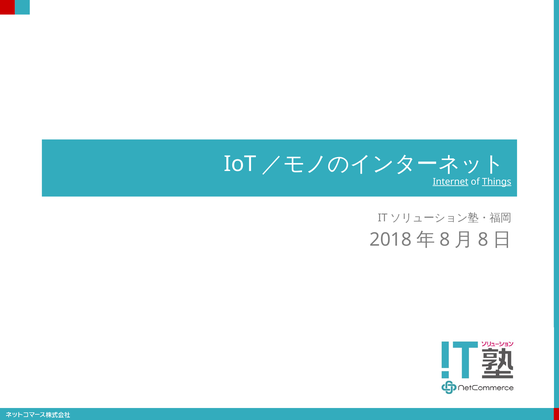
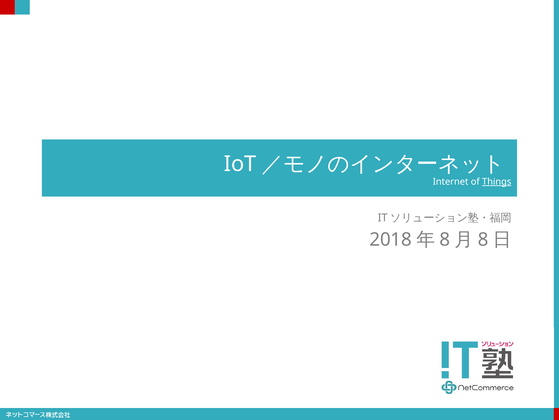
Internet underline: present -> none
